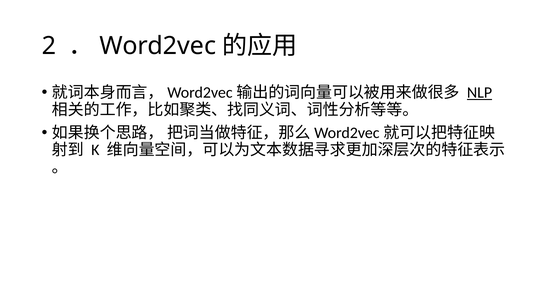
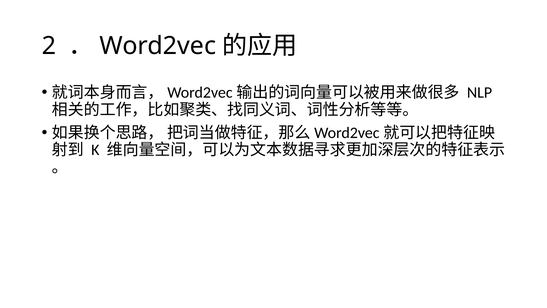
NLP underline: present -> none
